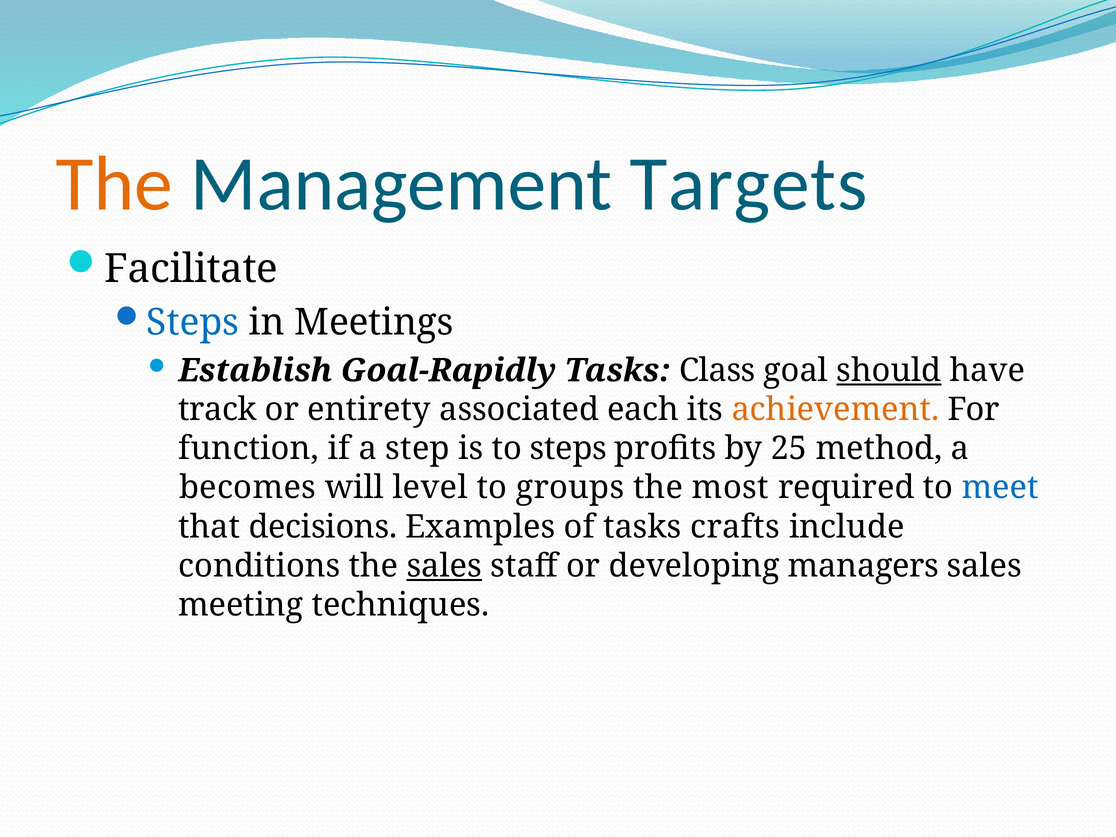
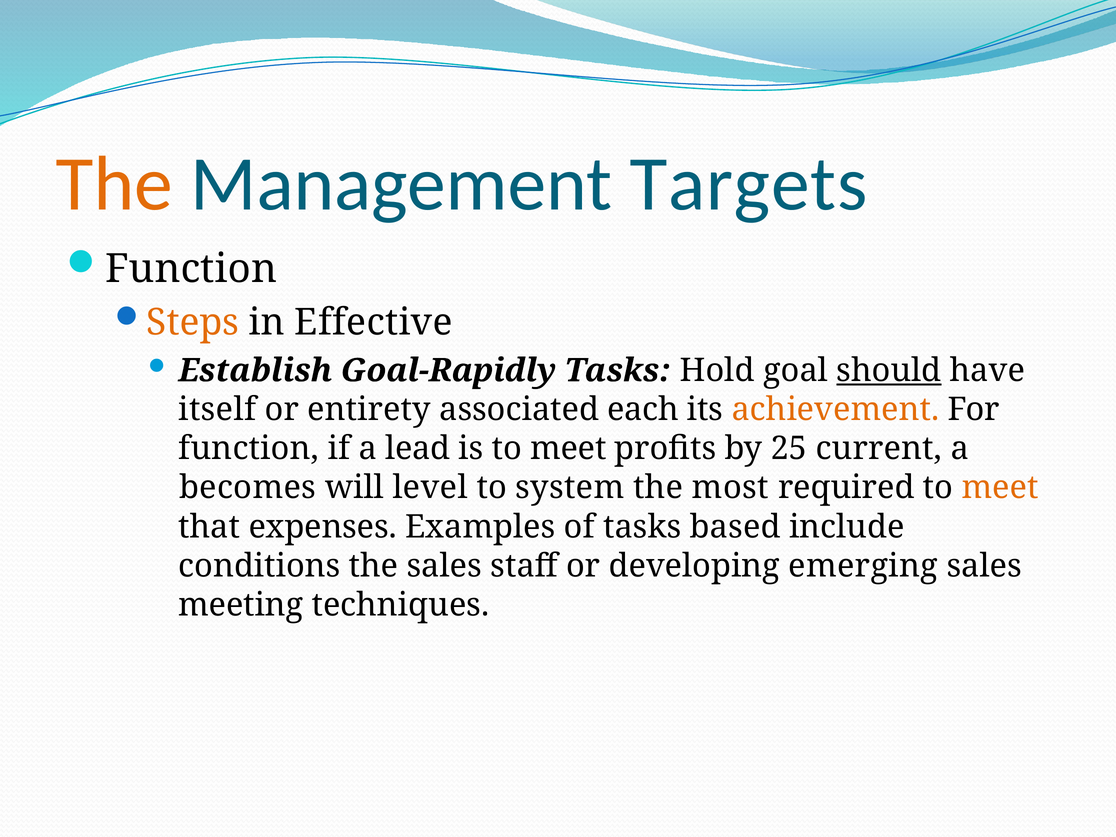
Facilitate at (191, 269): Facilitate -> Function
Steps at (193, 323) colour: blue -> orange
Meetings: Meetings -> Effective
Class: Class -> Hold
track: track -> itself
step: step -> lead
is to steps: steps -> meet
method: method -> current
groups: groups -> system
meet at (1000, 488) colour: blue -> orange
decisions: decisions -> expenses
crafts: crafts -> based
sales at (444, 566) underline: present -> none
managers: managers -> emerging
